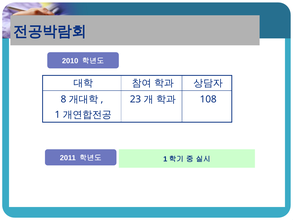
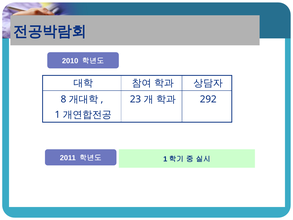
108: 108 -> 292
